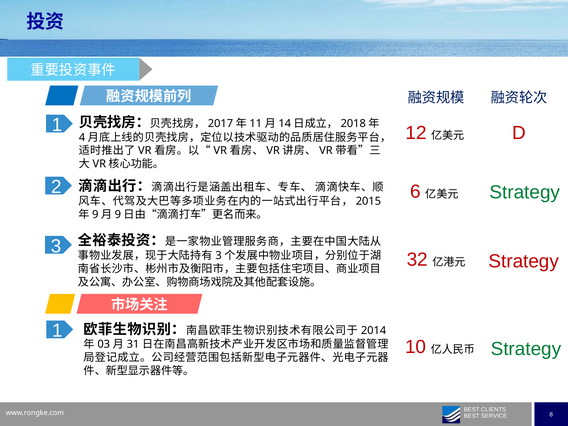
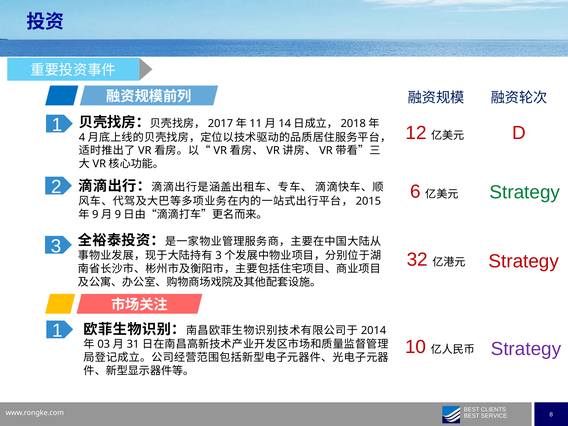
Strategy at (526, 349) colour: green -> purple
